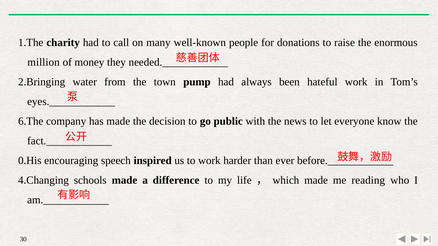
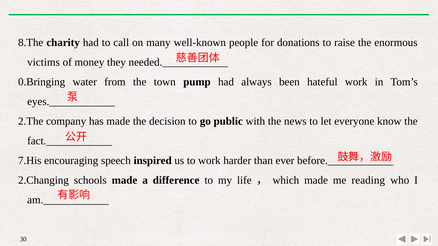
1.The: 1.The -> 8.The
million: million -> victims
2.Bringing: 2.Bringing -> 0.Bringing
6.The: 6.The -> 2.The
0.His: 0.His -> 7.His
4.Changing: 4.Changing -> 2.Changing
